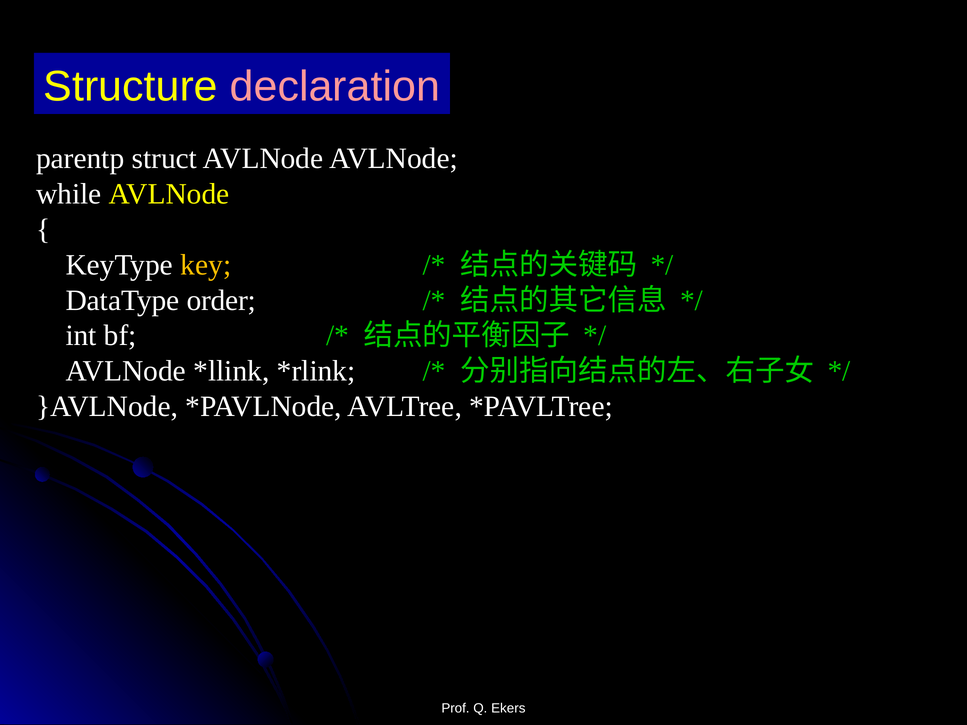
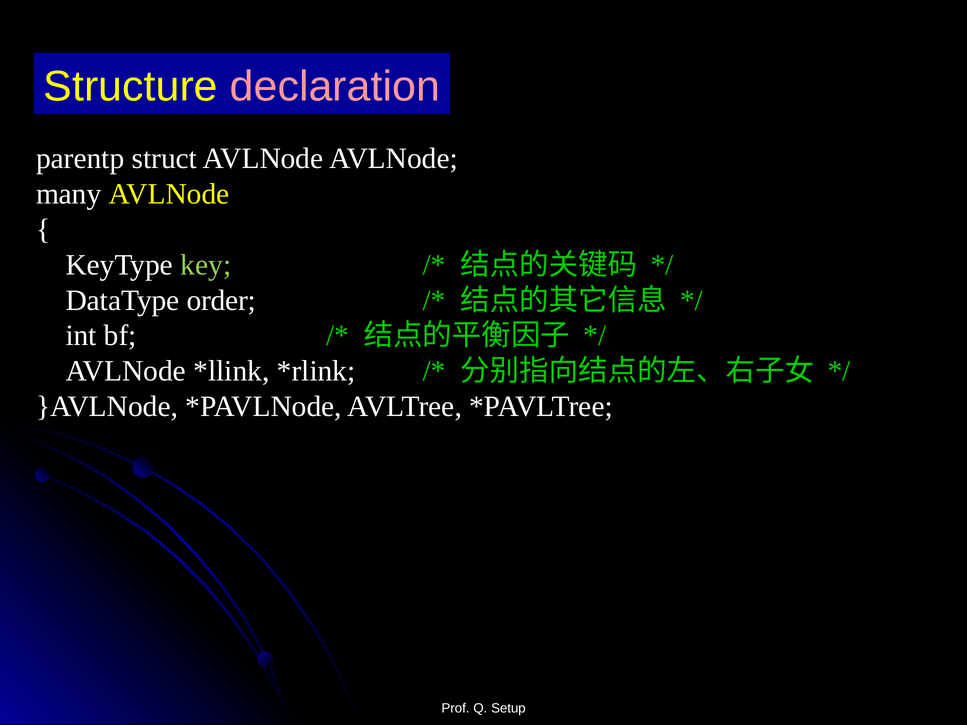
while: while -> many
key colour: yellow -> light green
Ekers: Ekers -> Setup
